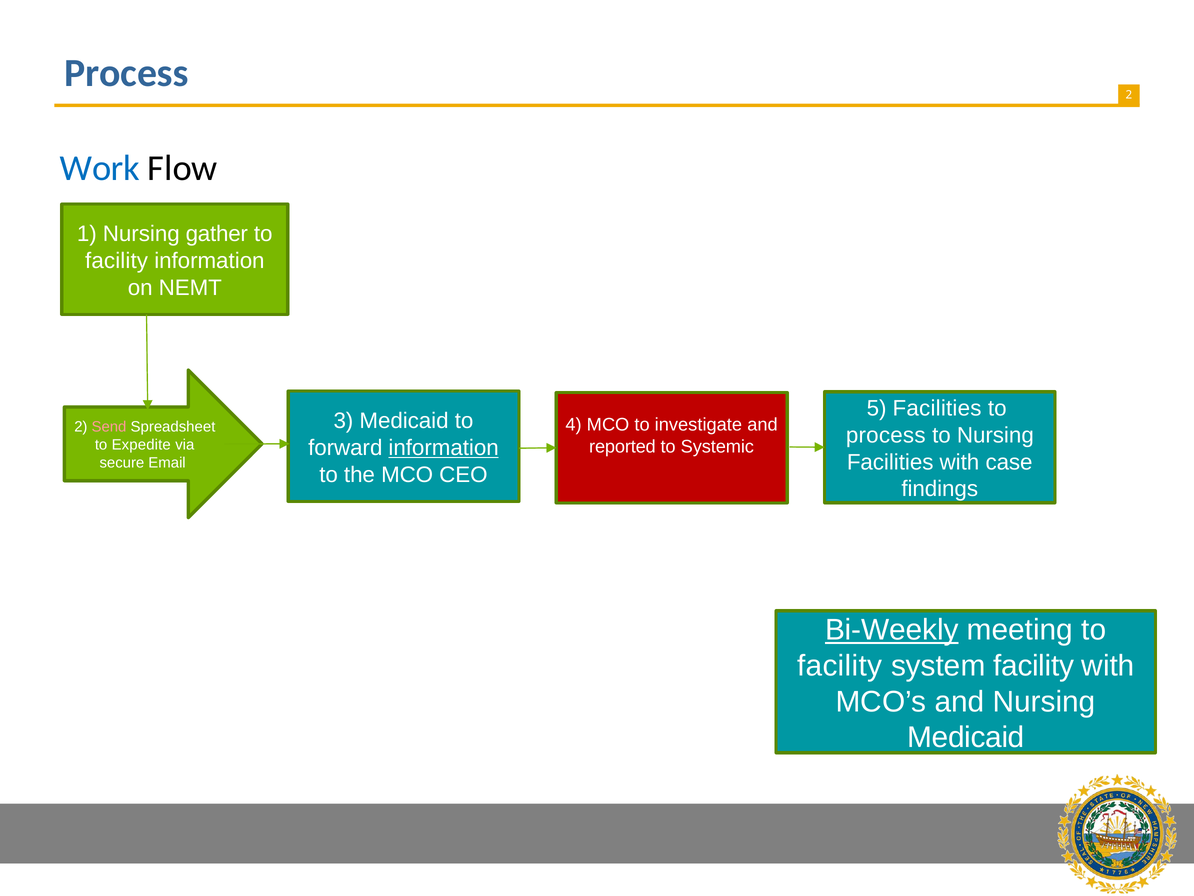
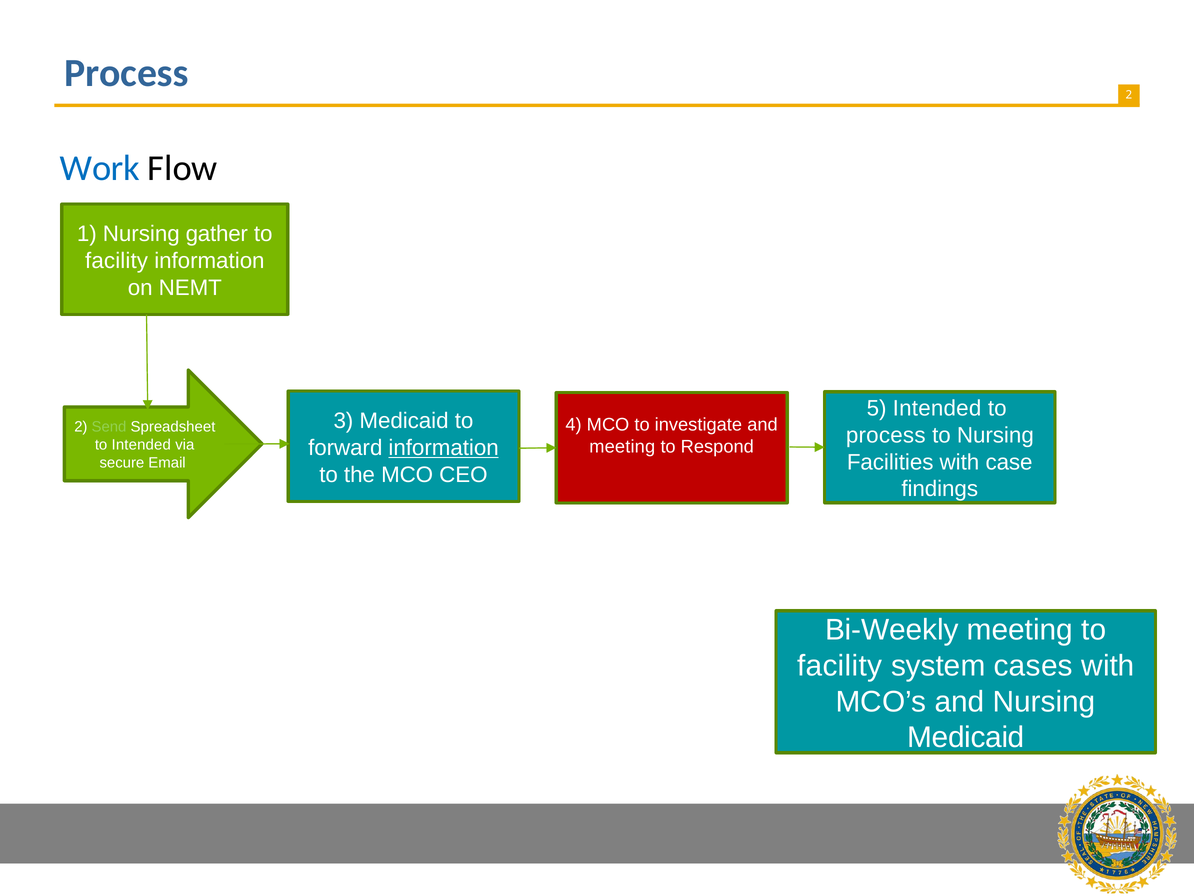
5 Facilities: Facilities -> Intended
Send colour: pink -> light green
to Expedite: Expedite -> Intended
reported at (622, 446): reported -> meeting
Systemic: Systemic -> Respond
Bi-Weekly underline: present -> none
system facility: facility -> cases
